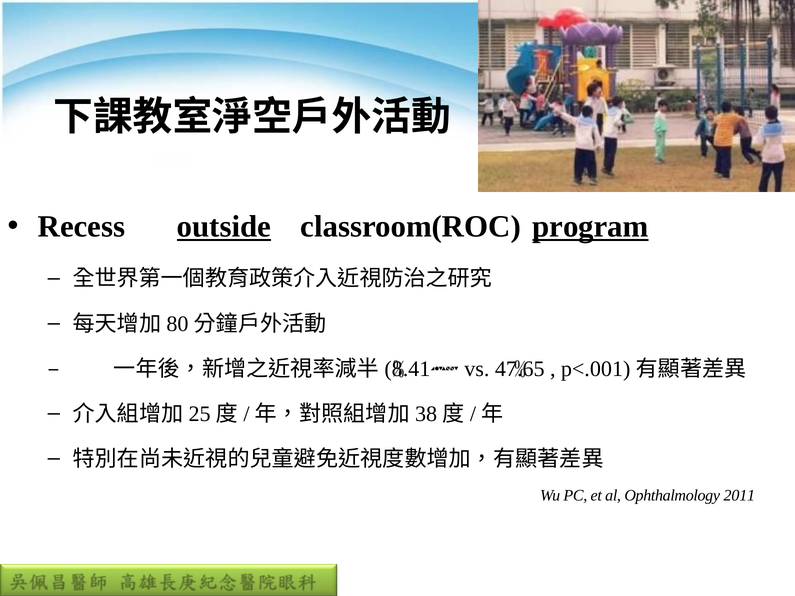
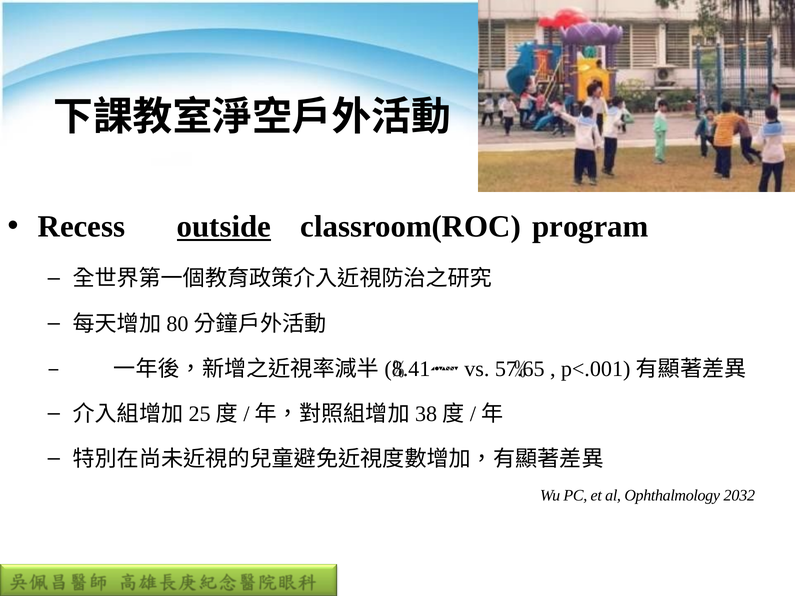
program underline: present -> none
47.65: 47.65 -> 57.65
2011: 2011 -> 2032
